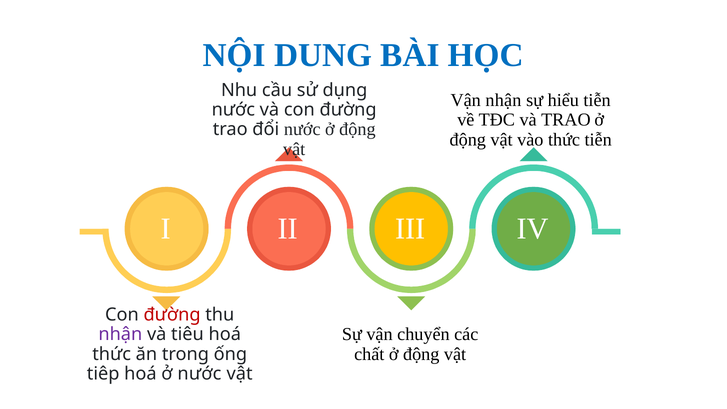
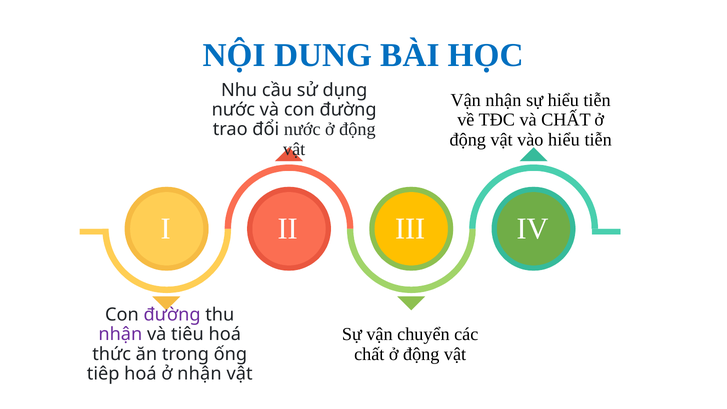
và TRAO: TRAO -> CHẤT
vào thức: thức -> hiểu
đường at (172, 315) colour: red -> purple
ở nước: nước -> nhận
